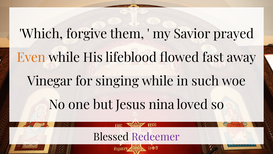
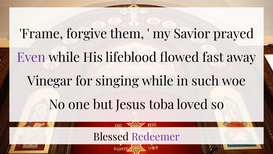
Which: Which -> Frame
Even colour: orange -> purple
nina: nina -> toba
